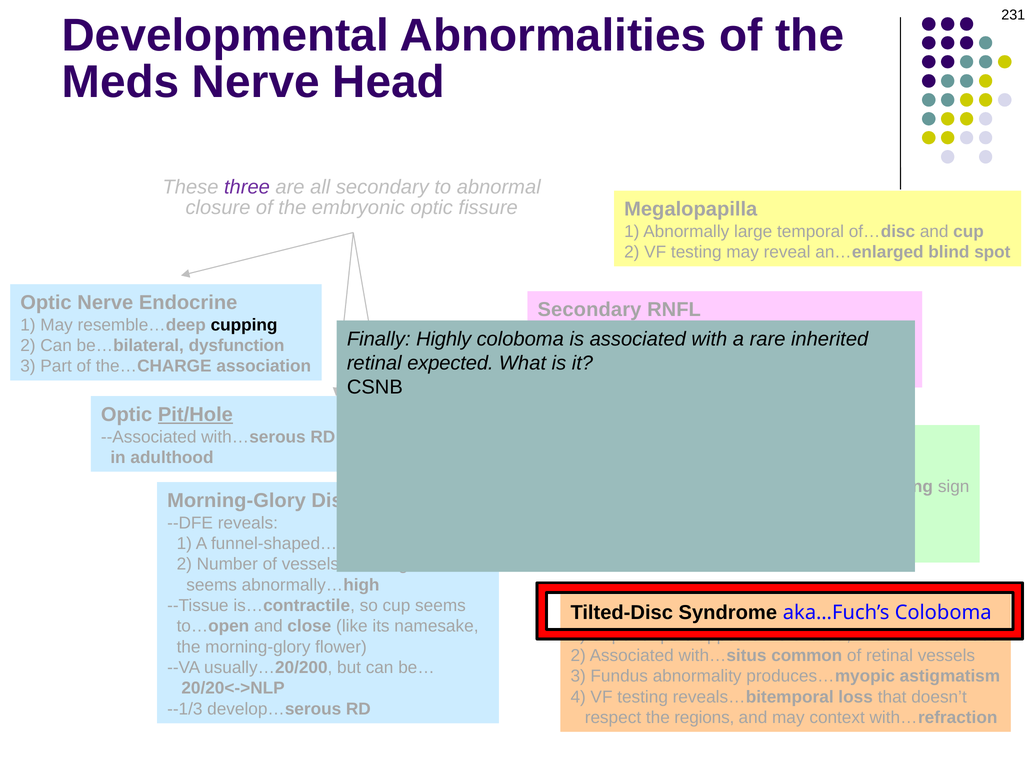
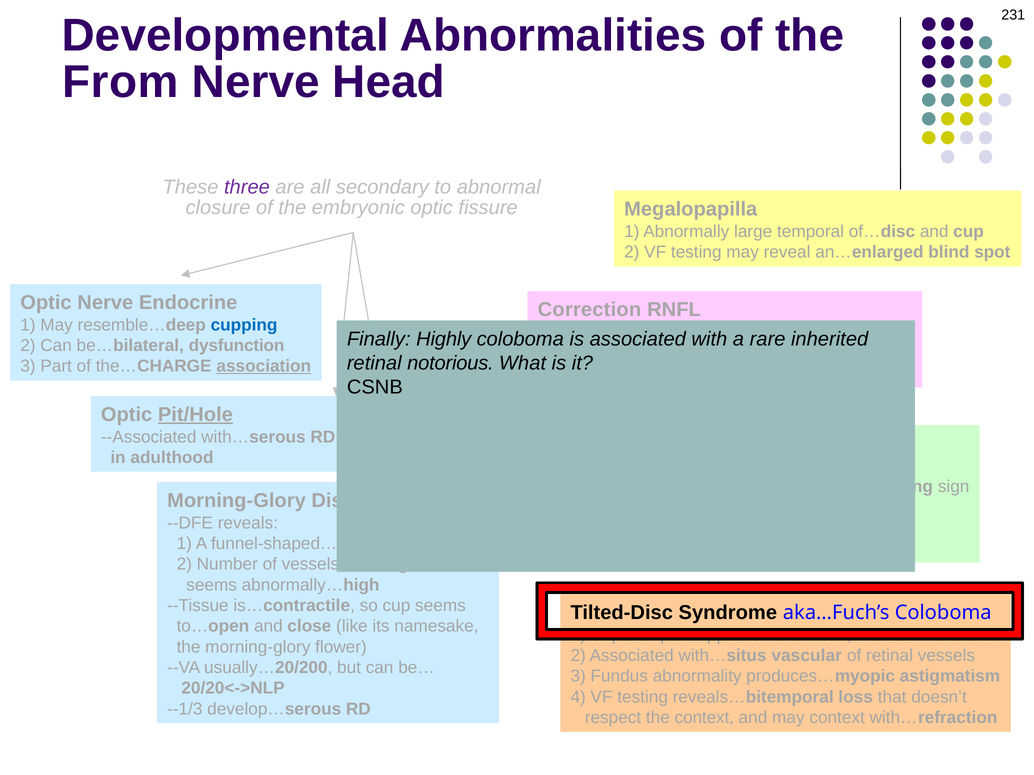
Meds: Meds -> From
Secondary at (589, 310): Secondary -> Correction
cupping colour: black -> blue
expected: expected -> notorious
association underline: none -> present
common: common -> vascular
the regions: regions -> context
